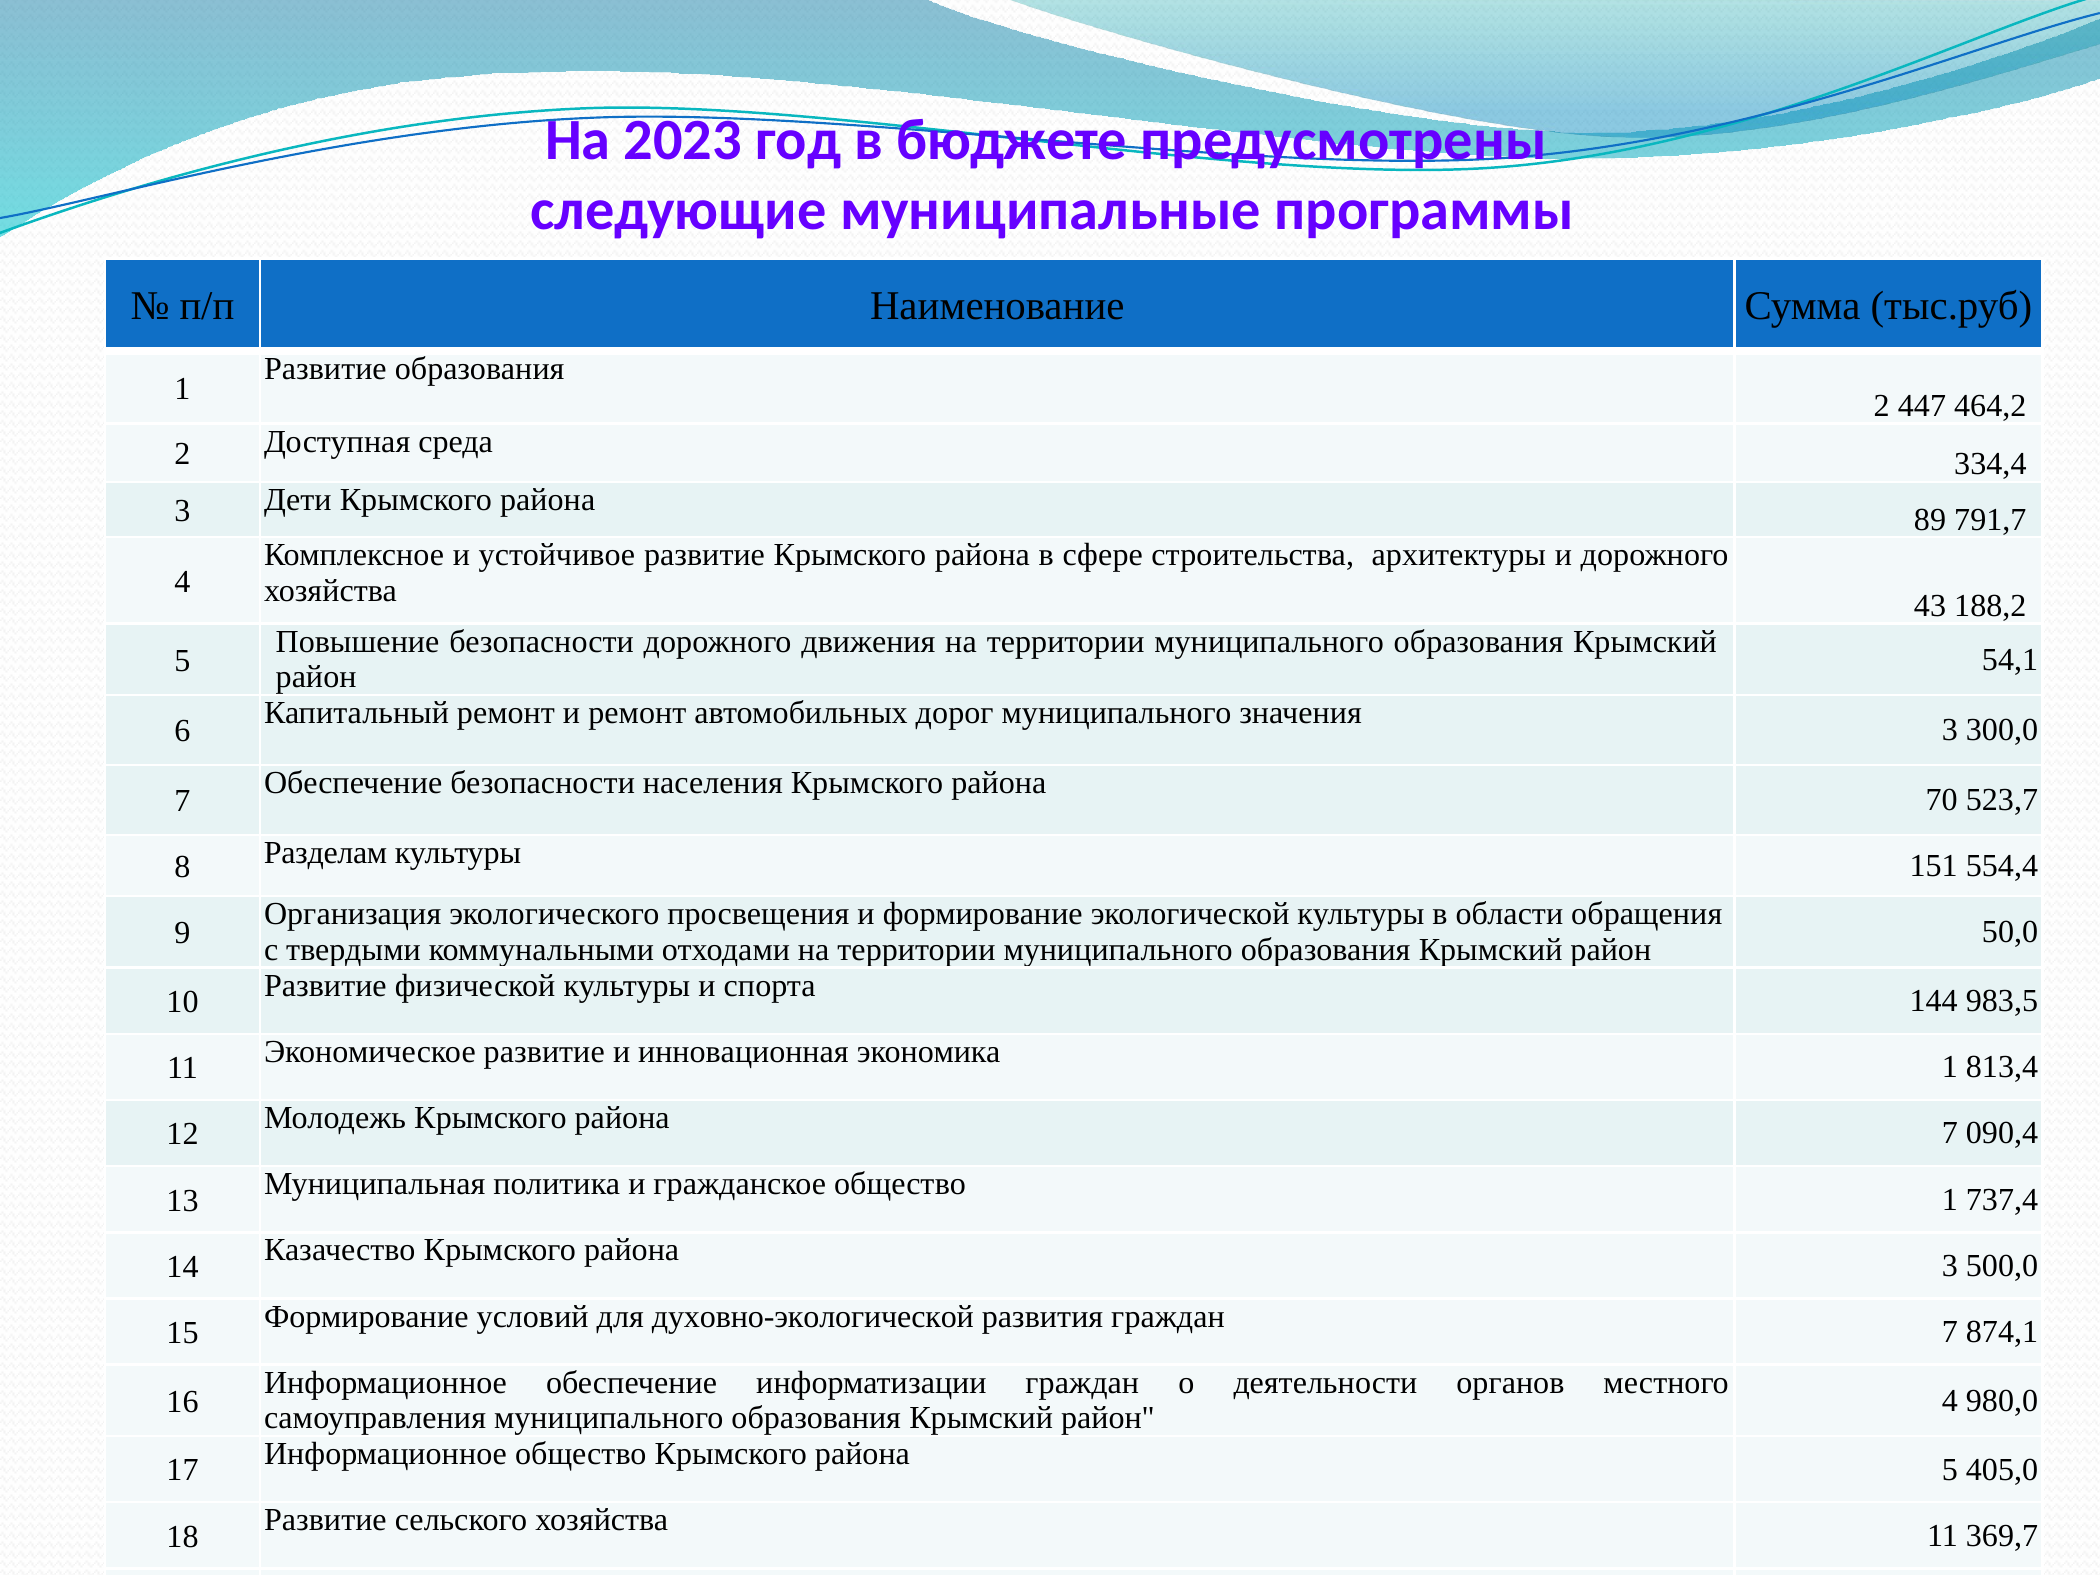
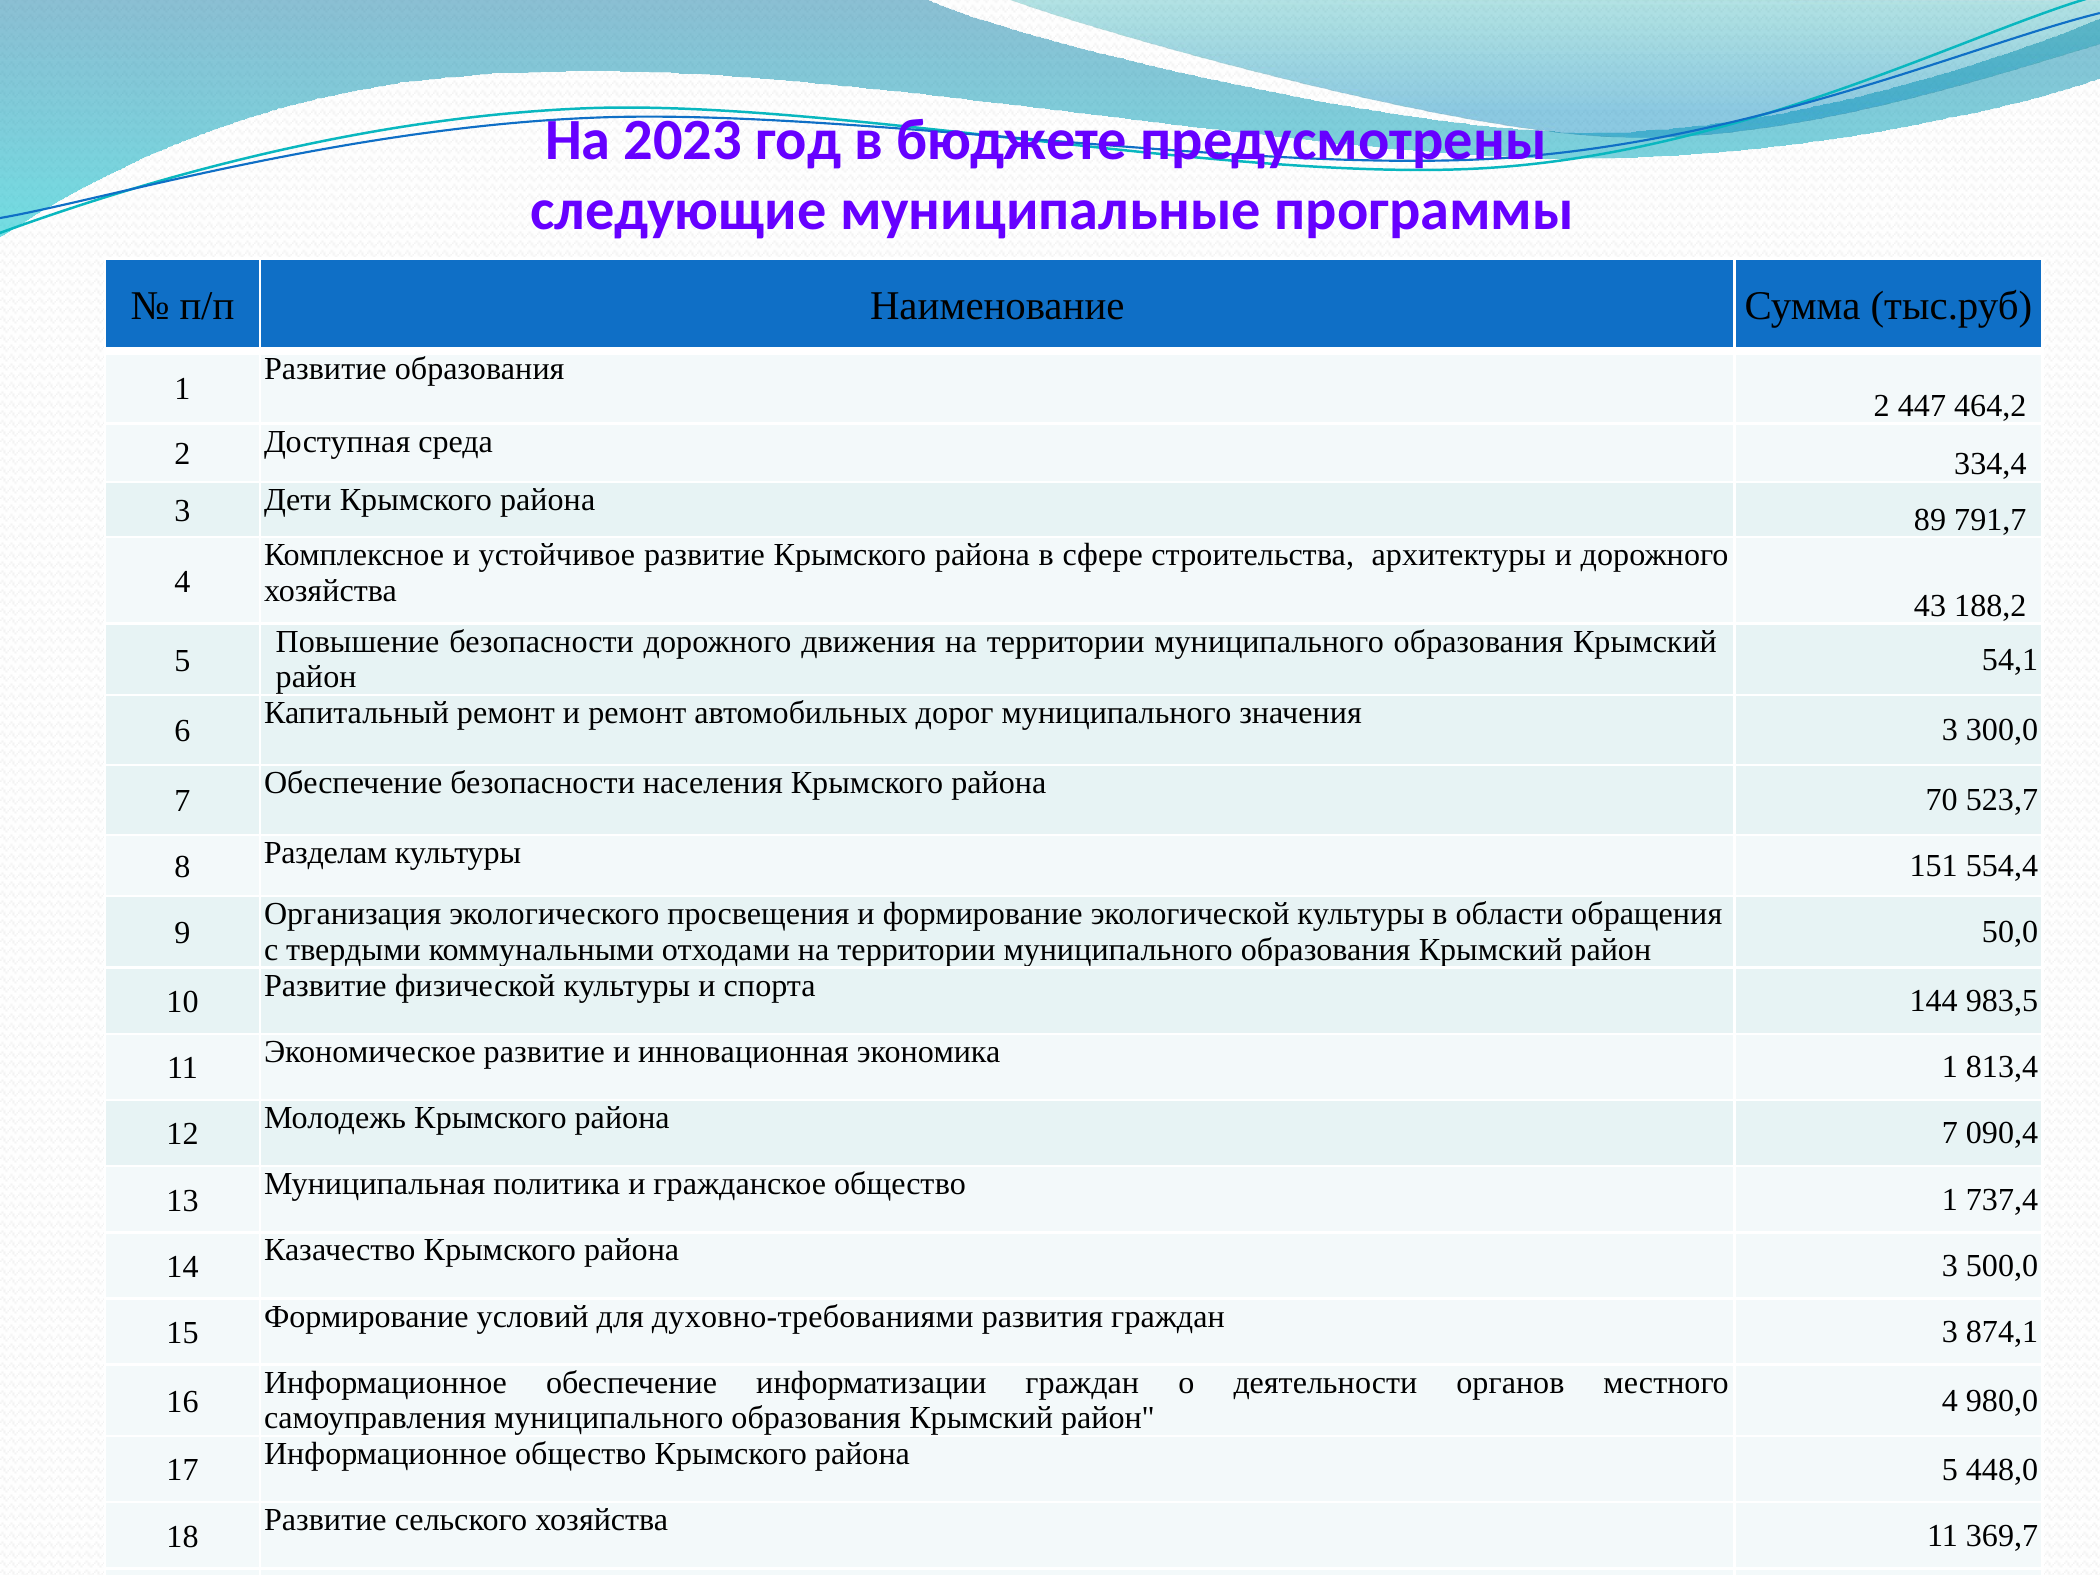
духовно-экологической: духовно-экологической -> духовно-требованиями
граждан 7: 7 -> 3
405,0: 405,0 -> 448,0
